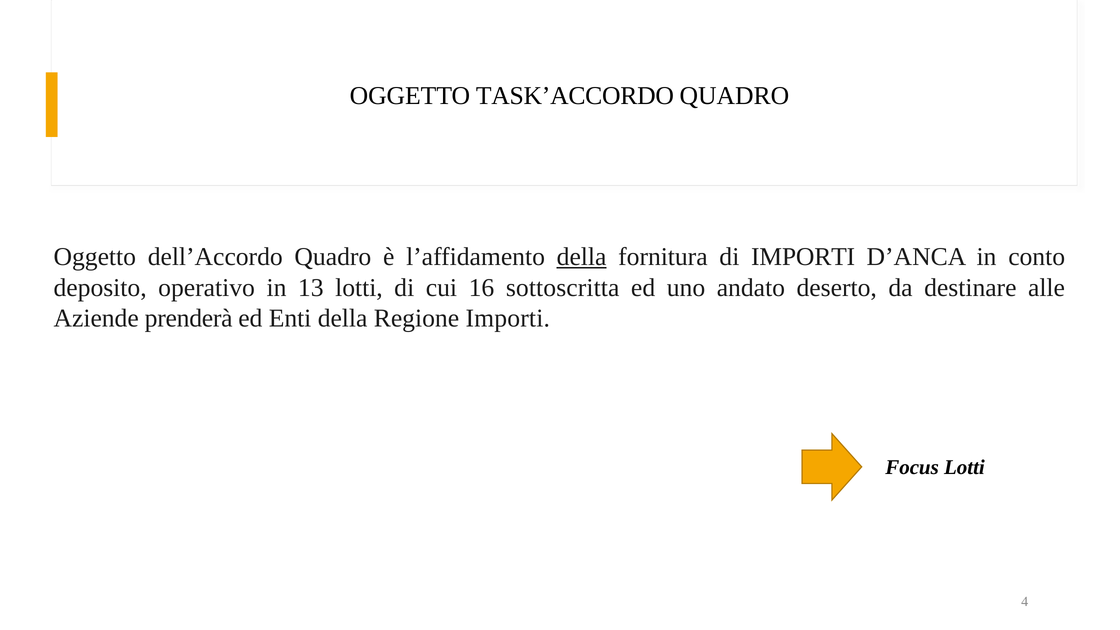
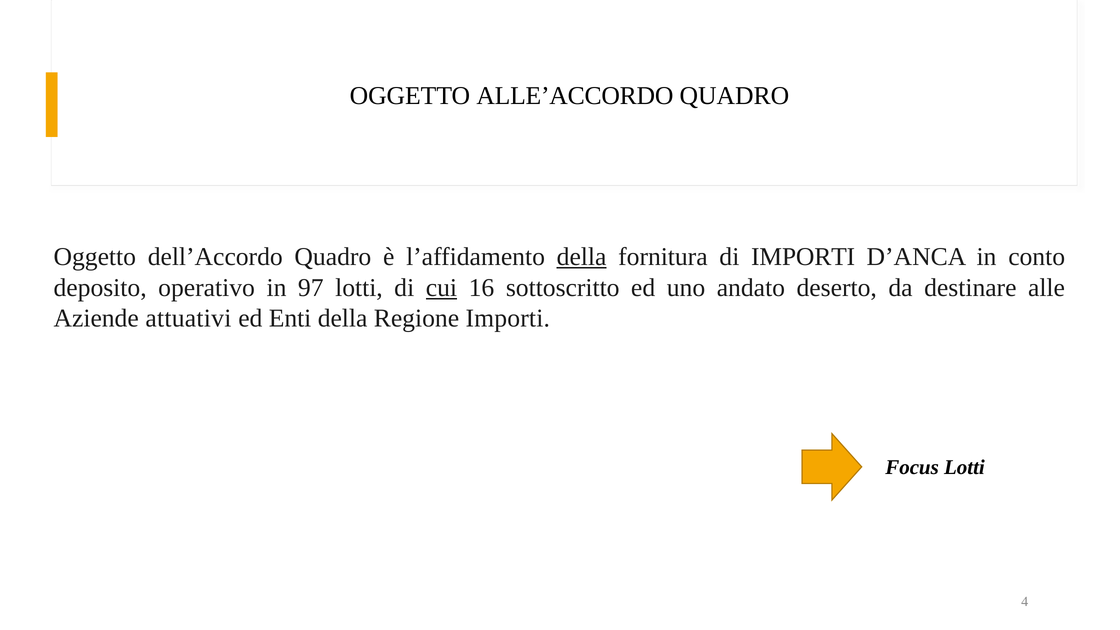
TASK’ACCORDO: TASK’ACCORDO -> ALLE’ACCORDO
13: 13 -> 97
cui underline: none -> present
sottoscritta: sottoscritta -> sottoscritto
prenderà: prenderà -> attuativi
